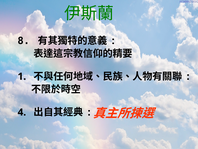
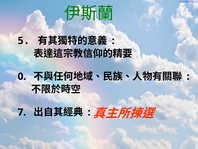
8: 8 -> 5
1: 1 -> 0
4: 4 -> 7
